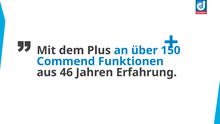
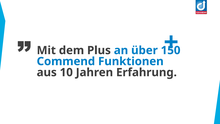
46: 46 -> 10
